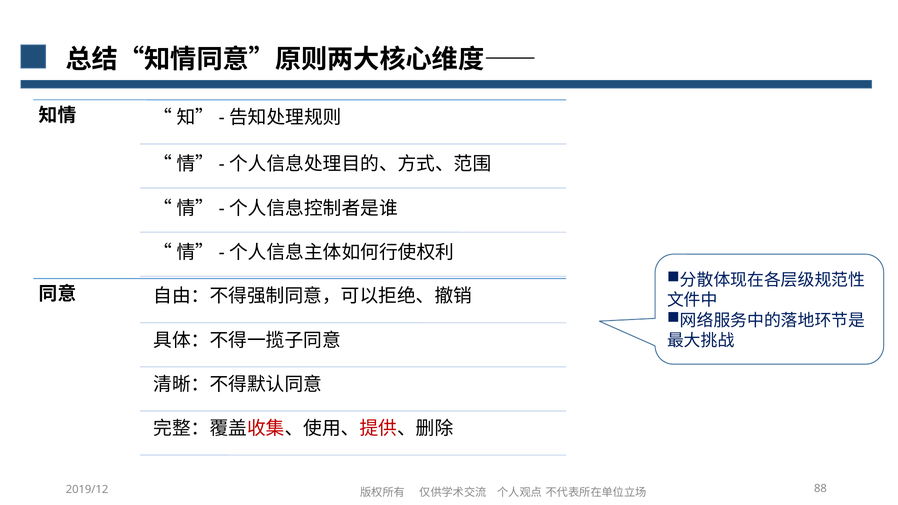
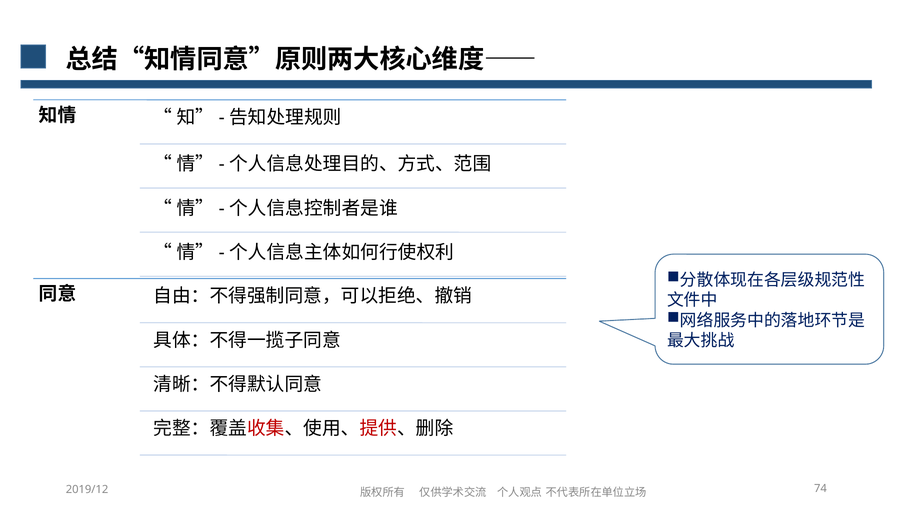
88: 88 -> 74
